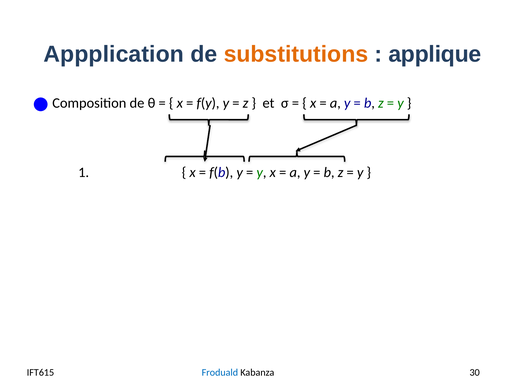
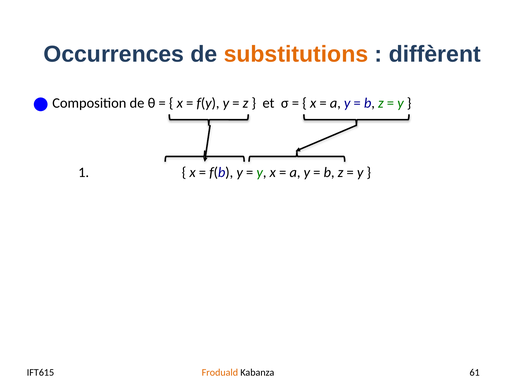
Appplication: Appplication -> Occurrences
applique: applique -> diffèrent
Froduald colour: blue -> orange
30: 30 -> 61
